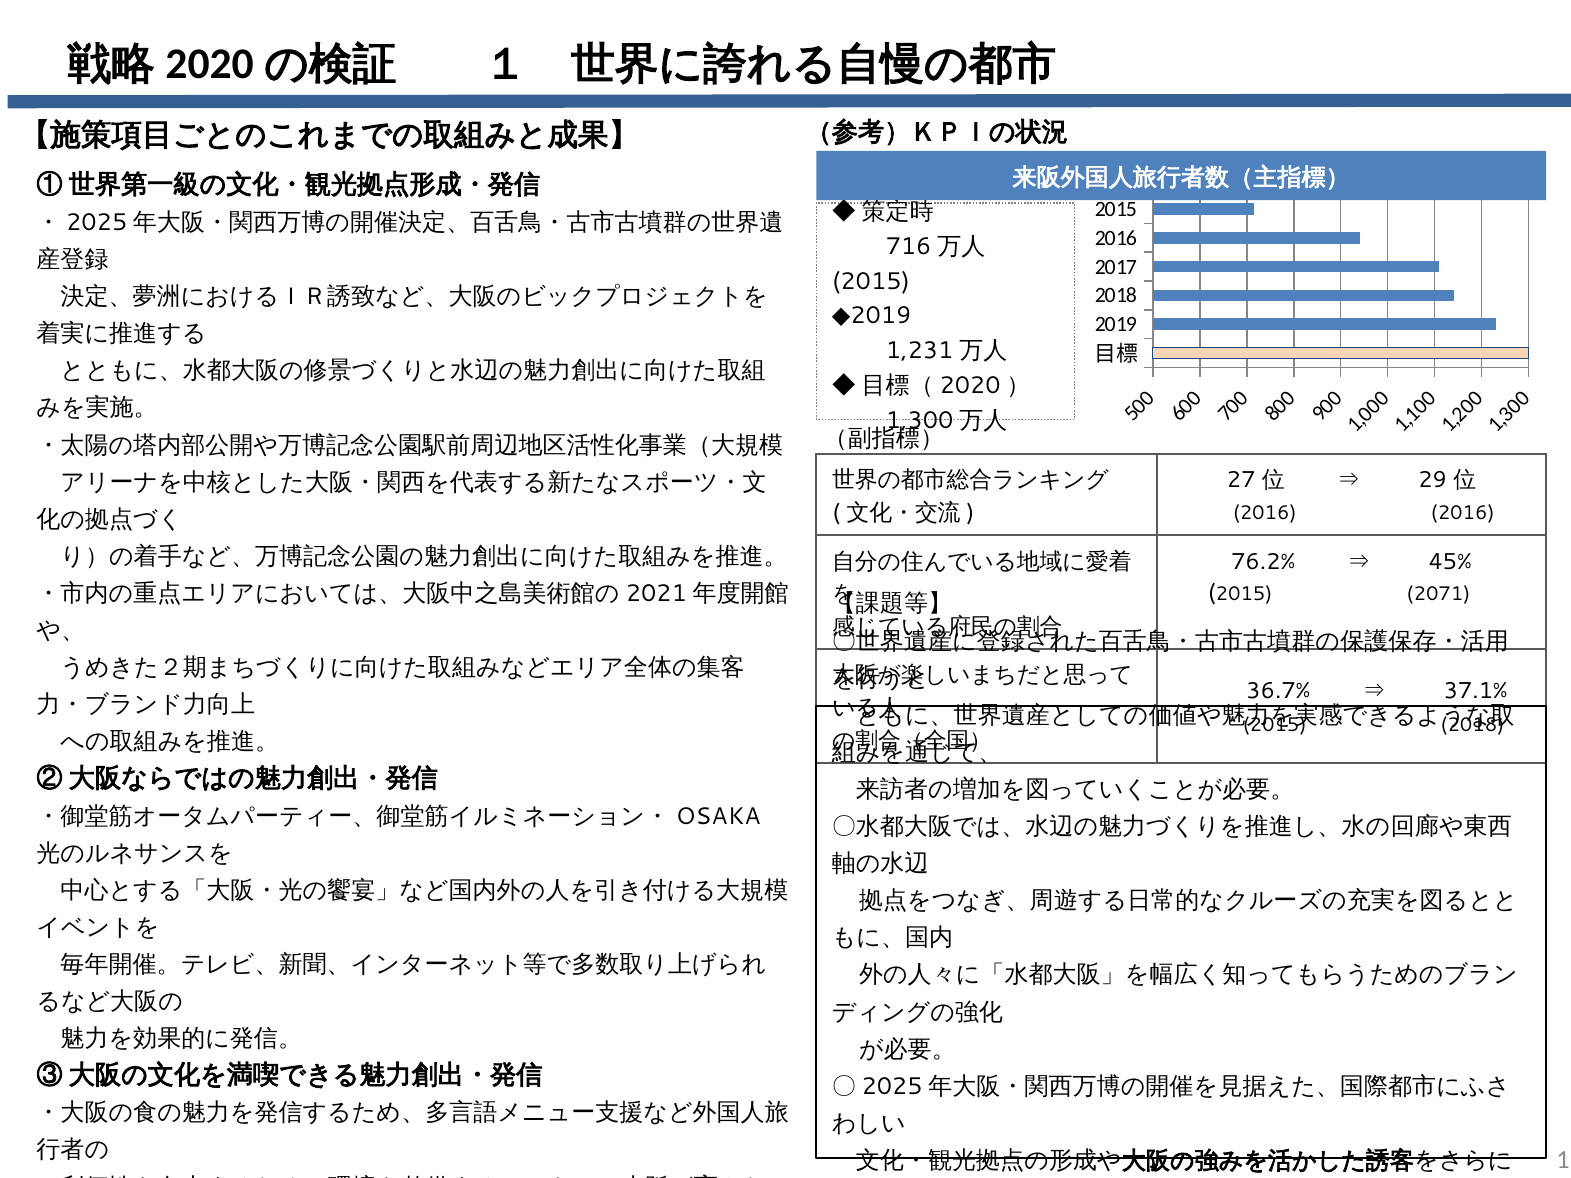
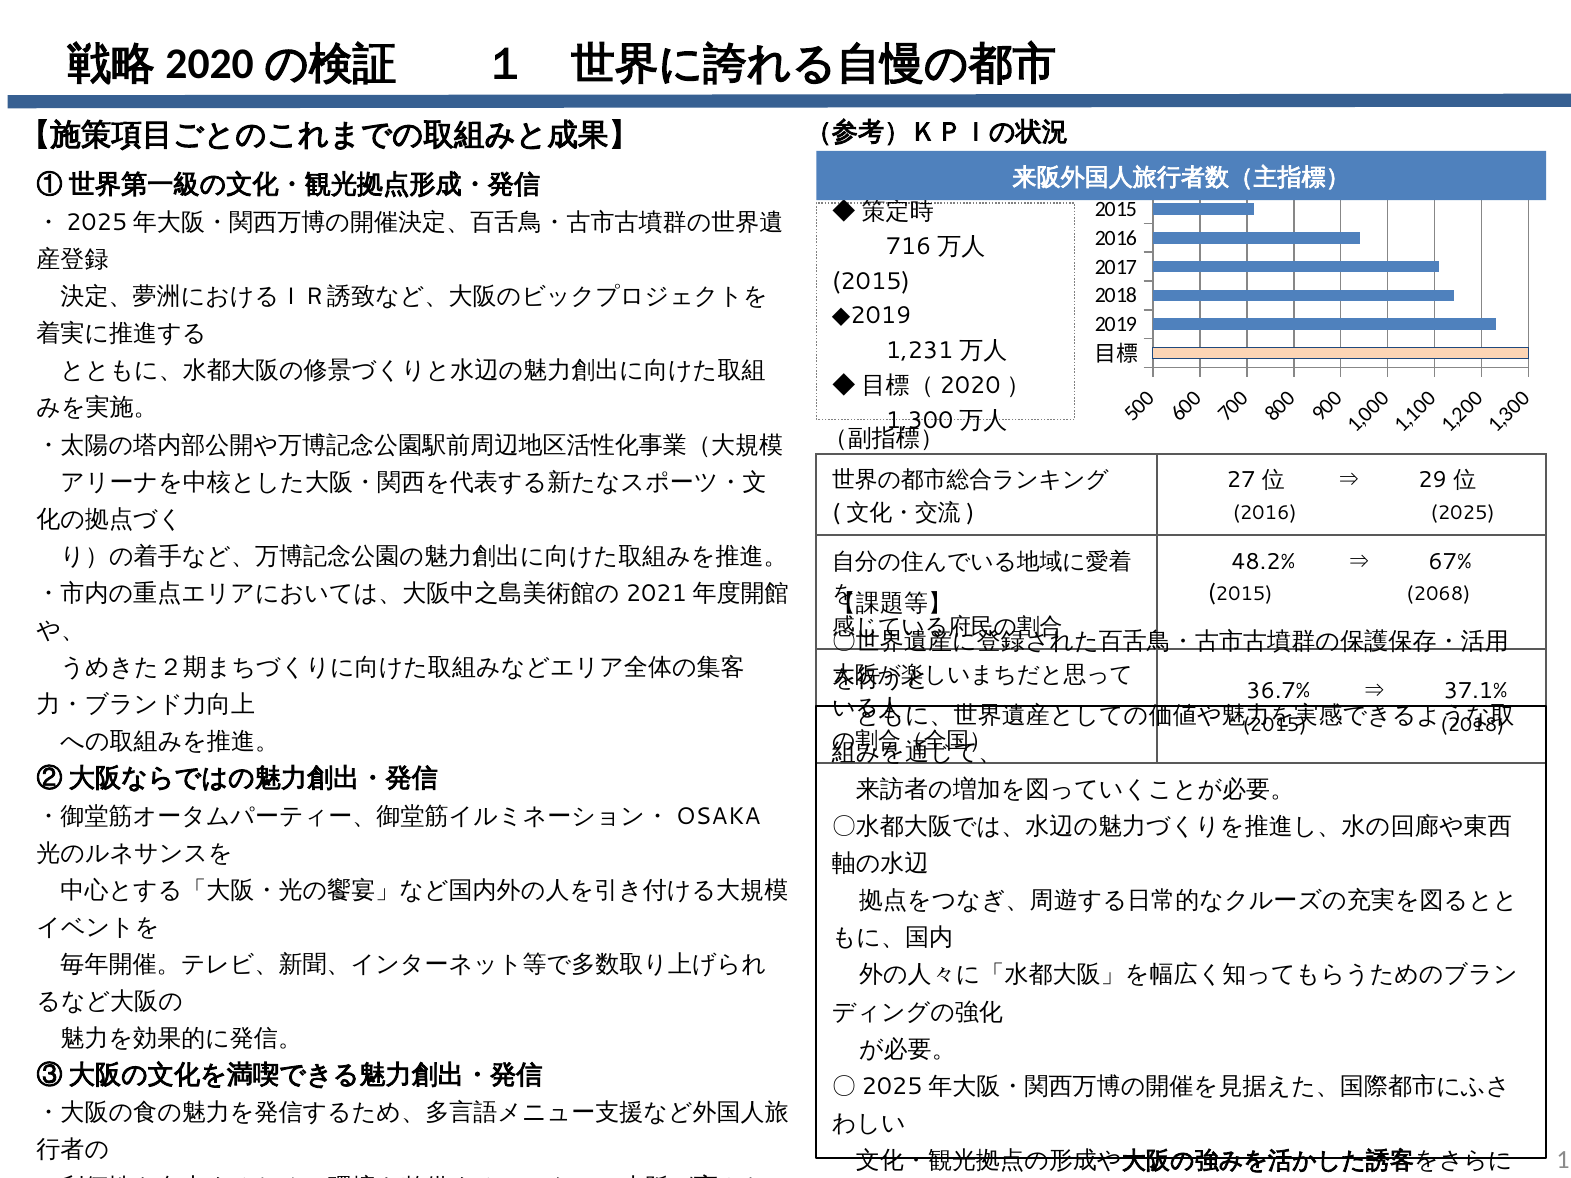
2016 2016: 2016 -> 2025
76.2%: 76.2% -> 48.2%
45%: 45% -> 67%
2071: 2071 -> 2068
